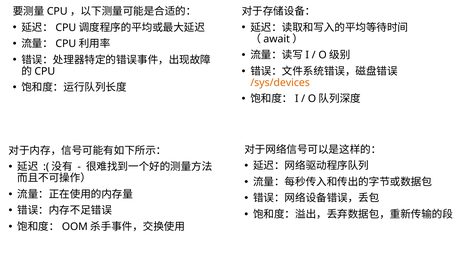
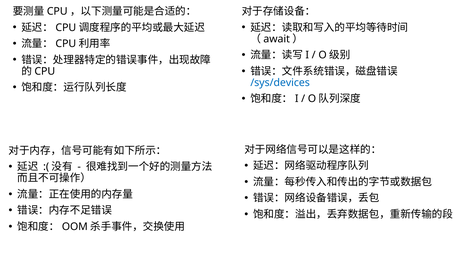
/sys/devices colour: orange -> blue
